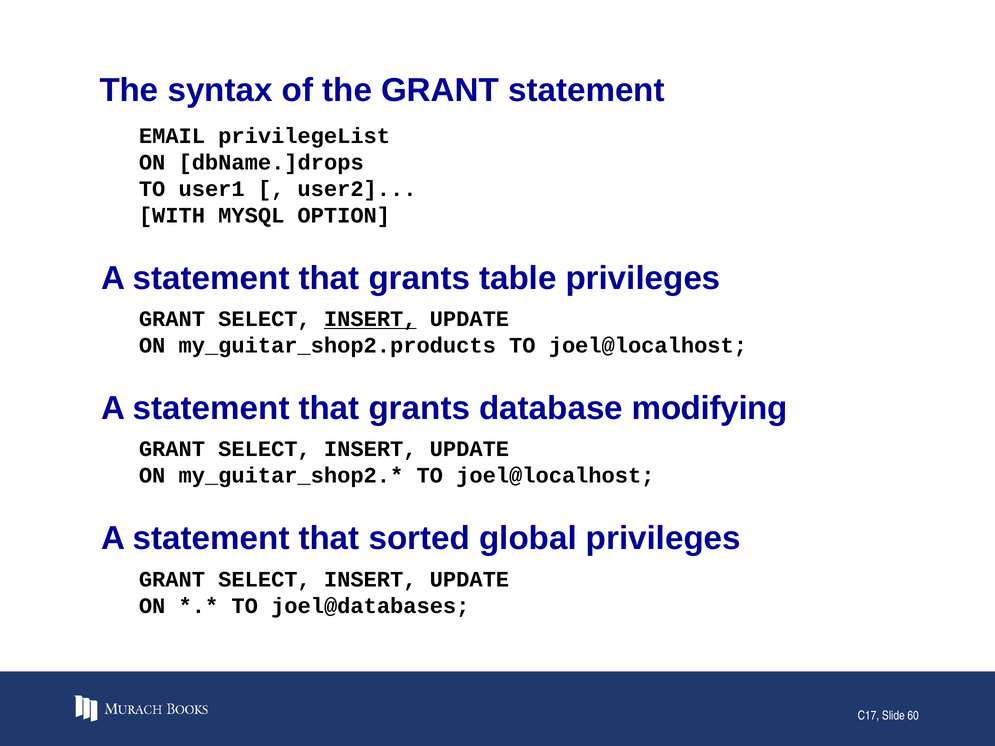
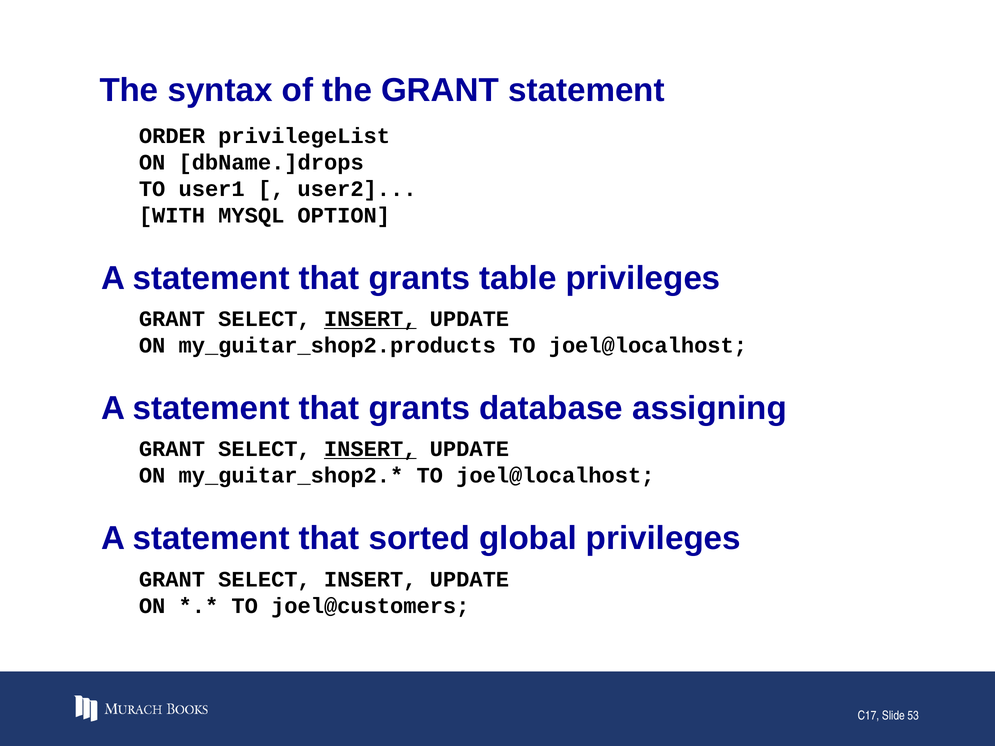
EMAIL: EMAIL -> ORDER
modifying: modifying -> assigning
INSERT at (370, 449) underline: none -> present
joel@databases: joel@databases -> joel@customers
60: 60 -> 53
